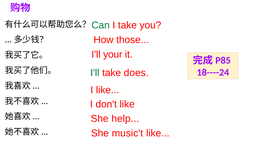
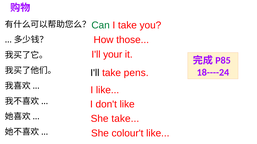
I'll at (95, 73) colour: green -> black
does: does -> pens
She help: help -> take
music't: music't -> colour't
